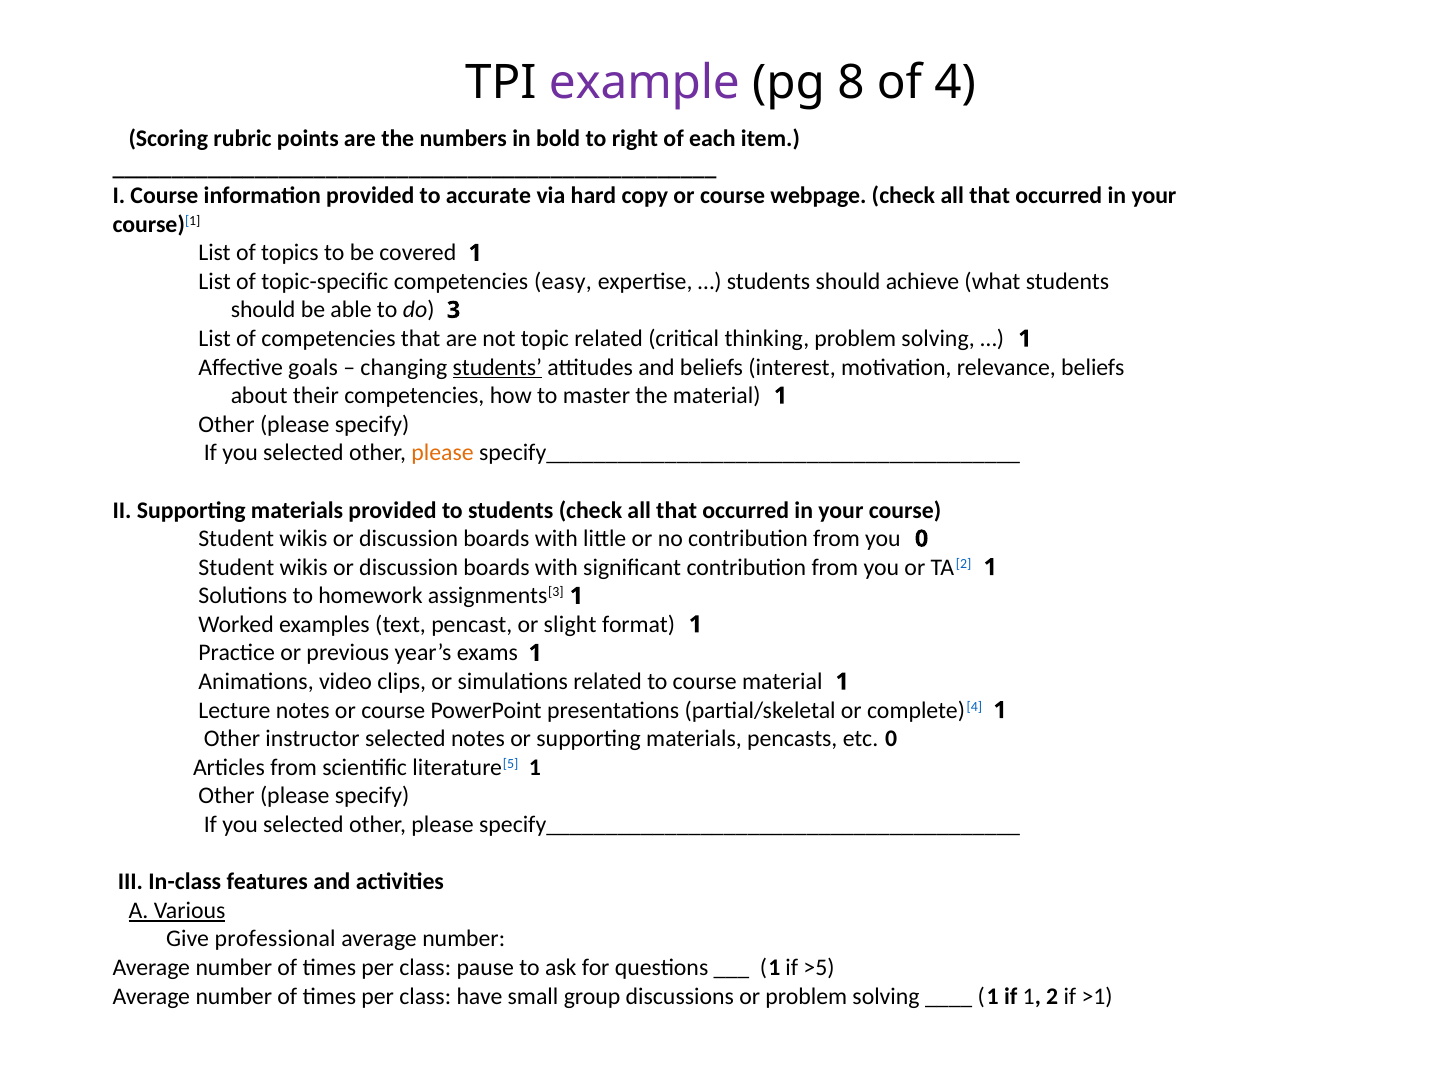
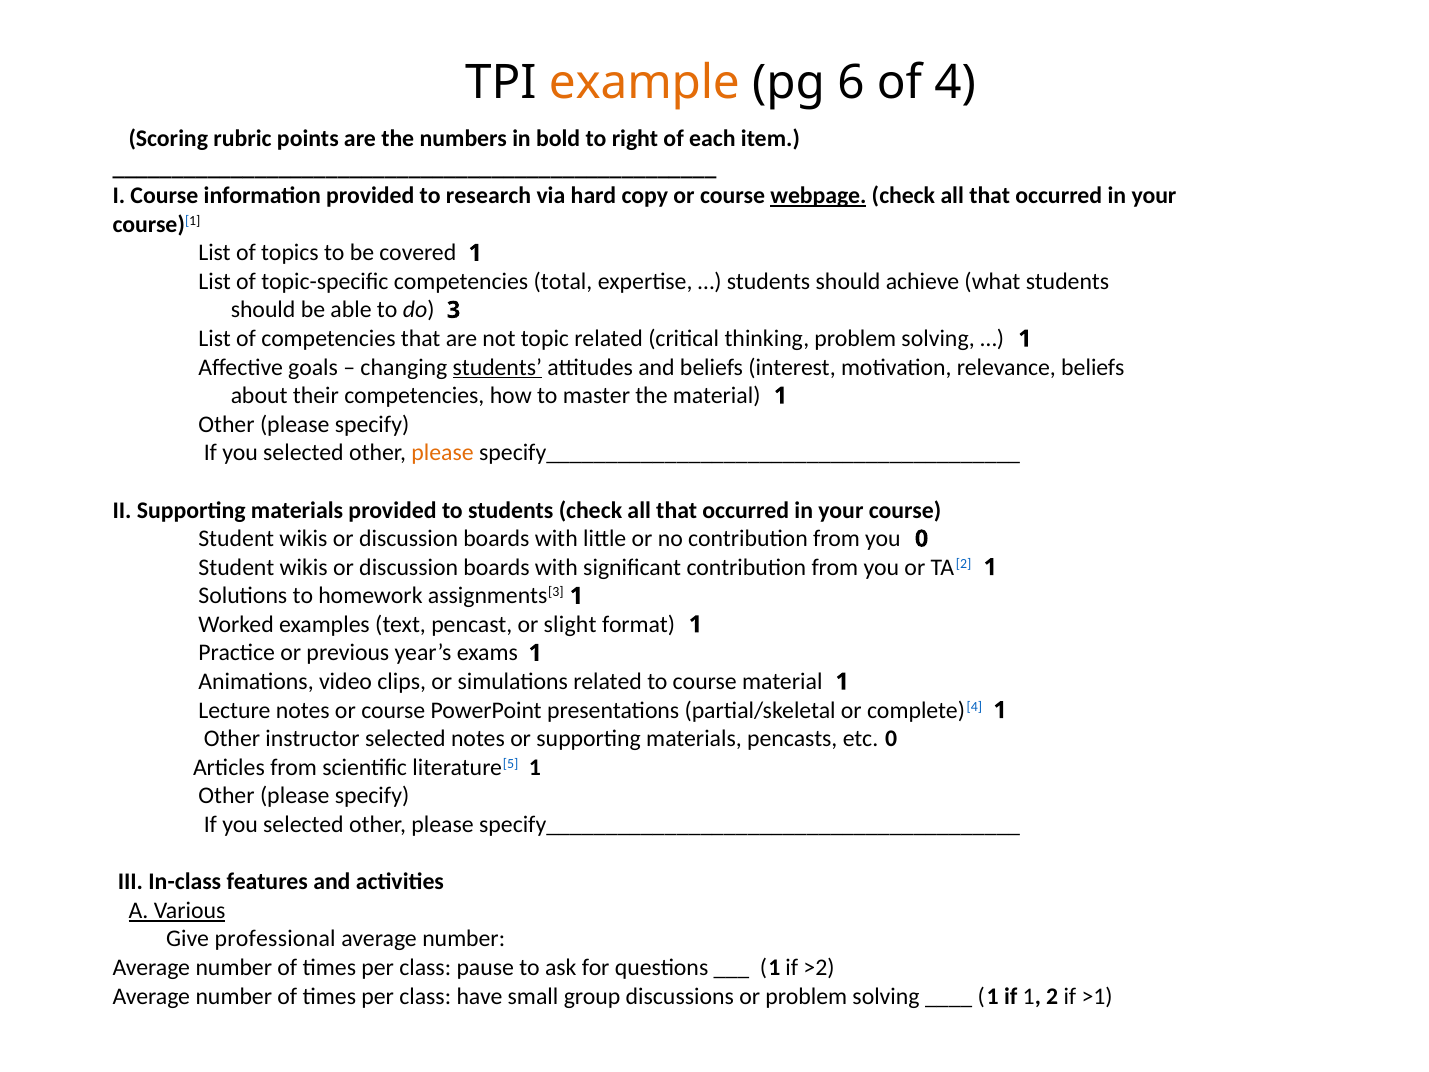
example colour: purple -> orange
8: 8 -> 6
accurate: accurate -> research
webpage underline: none -> present
easy: easy -> total
>5: >5 -> >2
